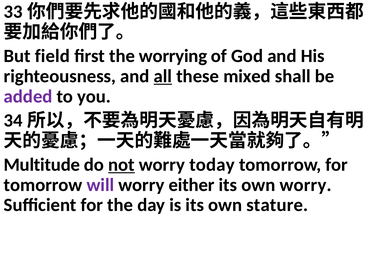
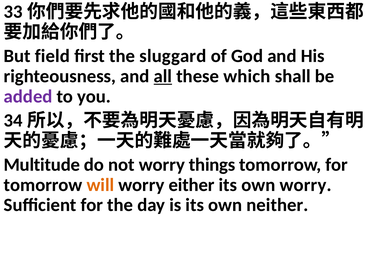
worrying: worrying -> sluggard
mixed: mixed -> which
not underline: present -> none
today: today -> things
will colour: purple -> orange
stature: stature -> neither
